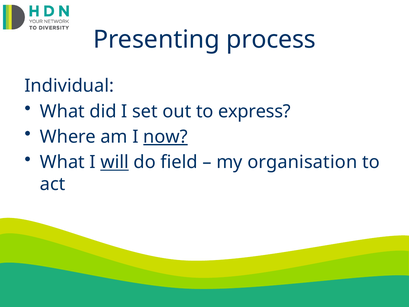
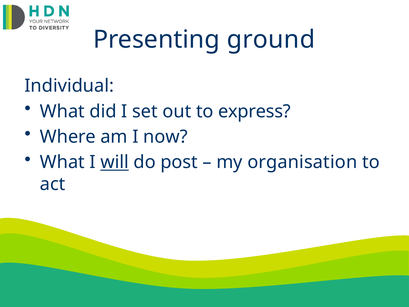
process: process -> ground
now underline: present -> none
field: field -> post
